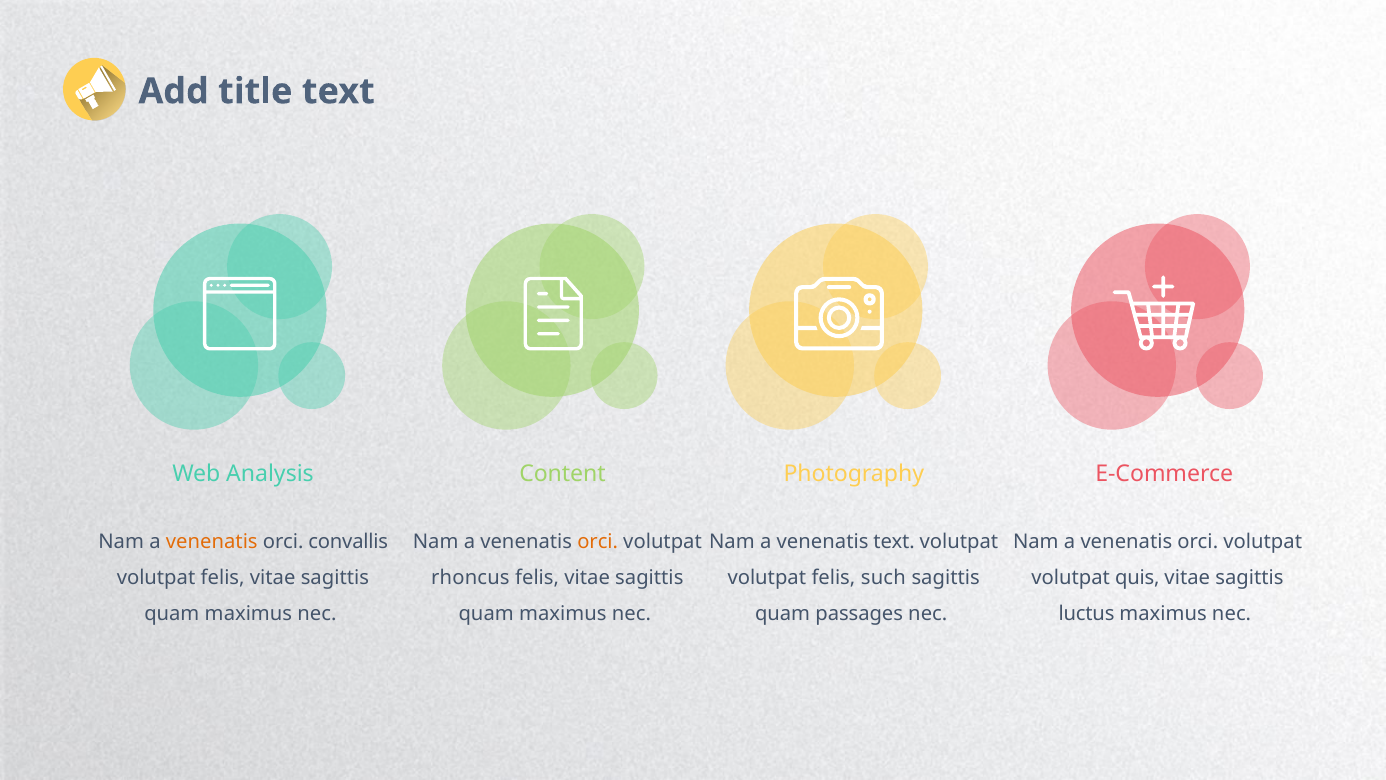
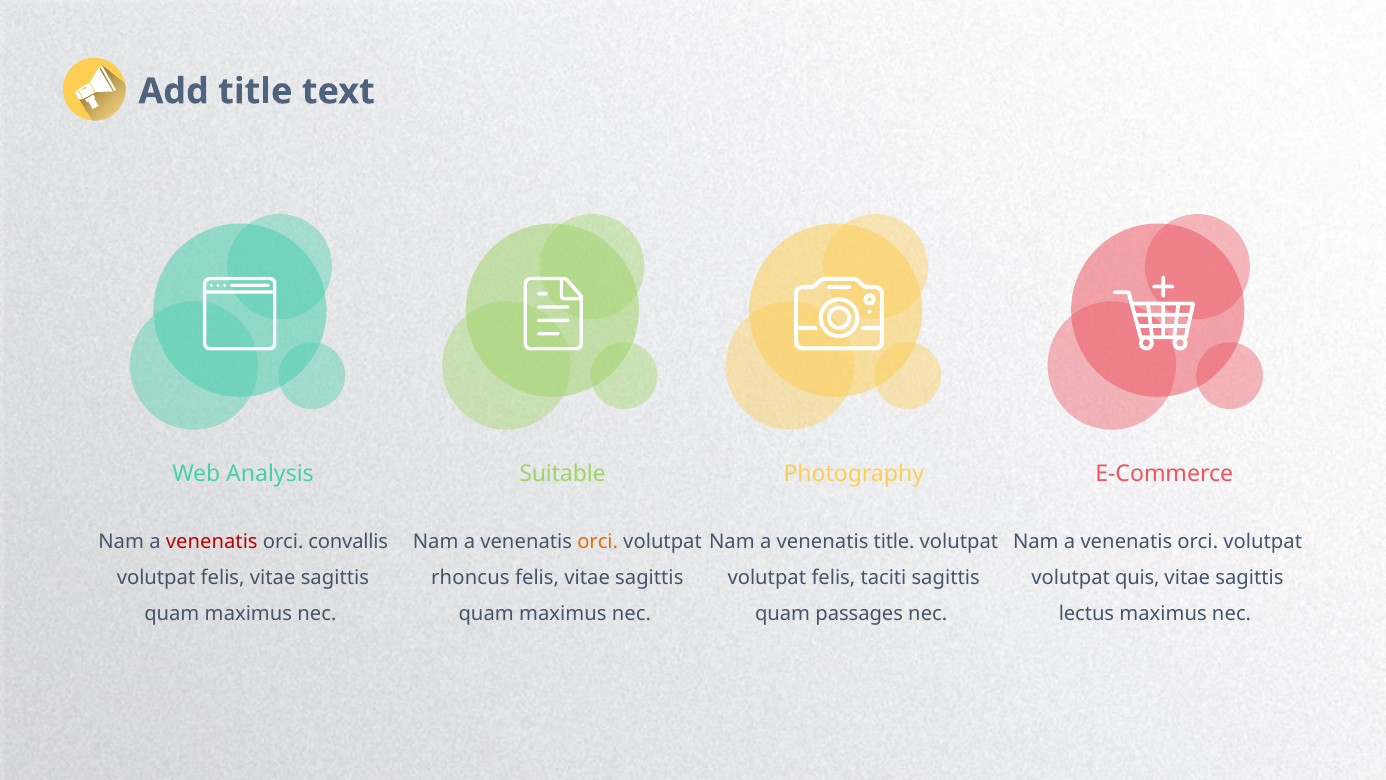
Content: Content -> Suitable
venenatis at (212, 541) colour: orange -> red
venenatis text: text -> title
such: such -> taciti
luctus: luctus -> lectus
